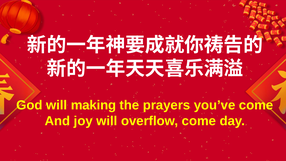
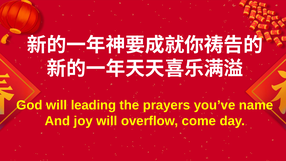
making: making -> leading
you’ve come: come -> name
